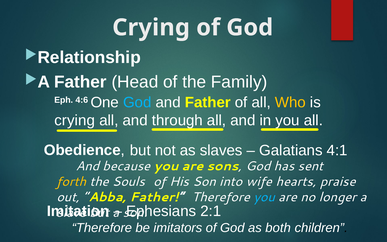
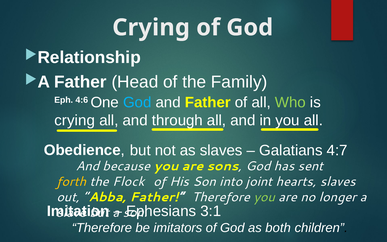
Who colour: yellow -> light green
4:1: 4:1 -> 4:7
Souls: Souls -> Flock
wife: wife -> joint
hearts praise: praise -> slaves
you at (264, 197) colour: light blue -> light green
2:1: 2:1 -> 3:1
